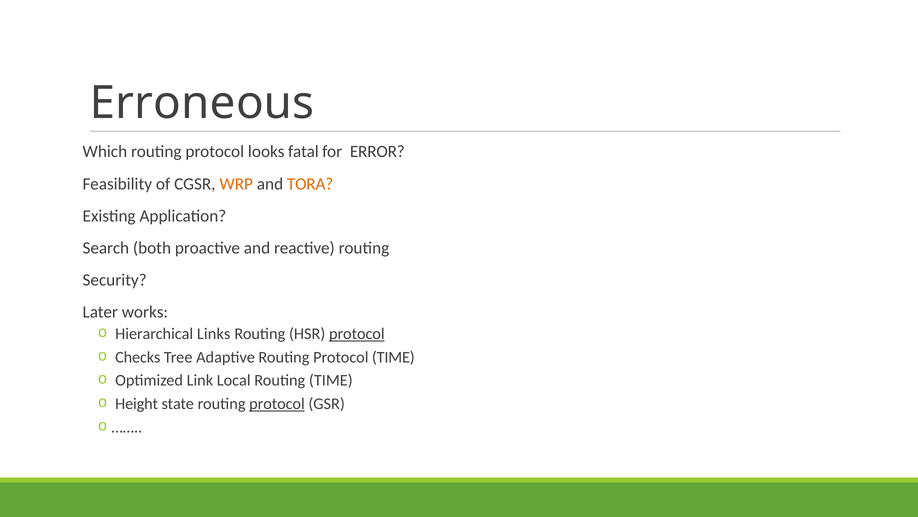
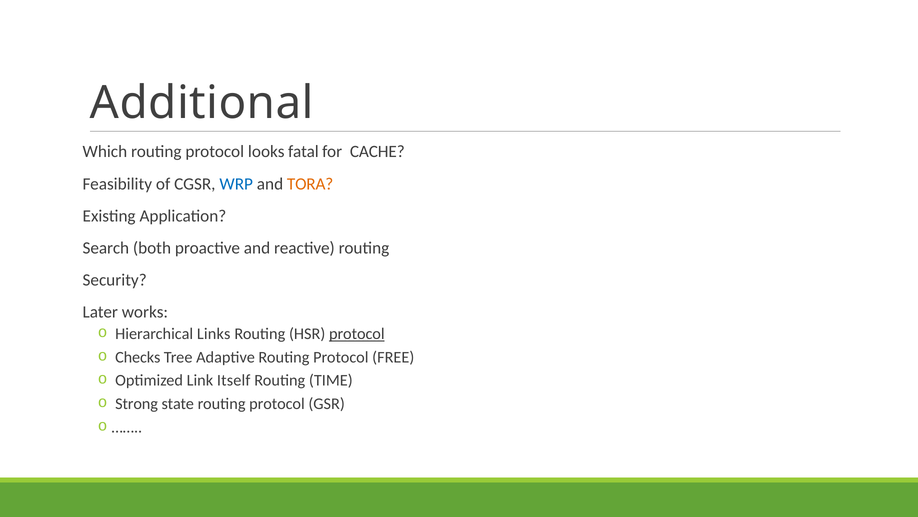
Erroneous: Erroneous -> Additional
ERROR: ERROR -> CACHE
WRP colour: orange -> blue
Protocol TIME: TIME -> FREE
Local: Local -> Itself
Height: Height -> Strong
protocol at (277, 403) underline: present -> none
